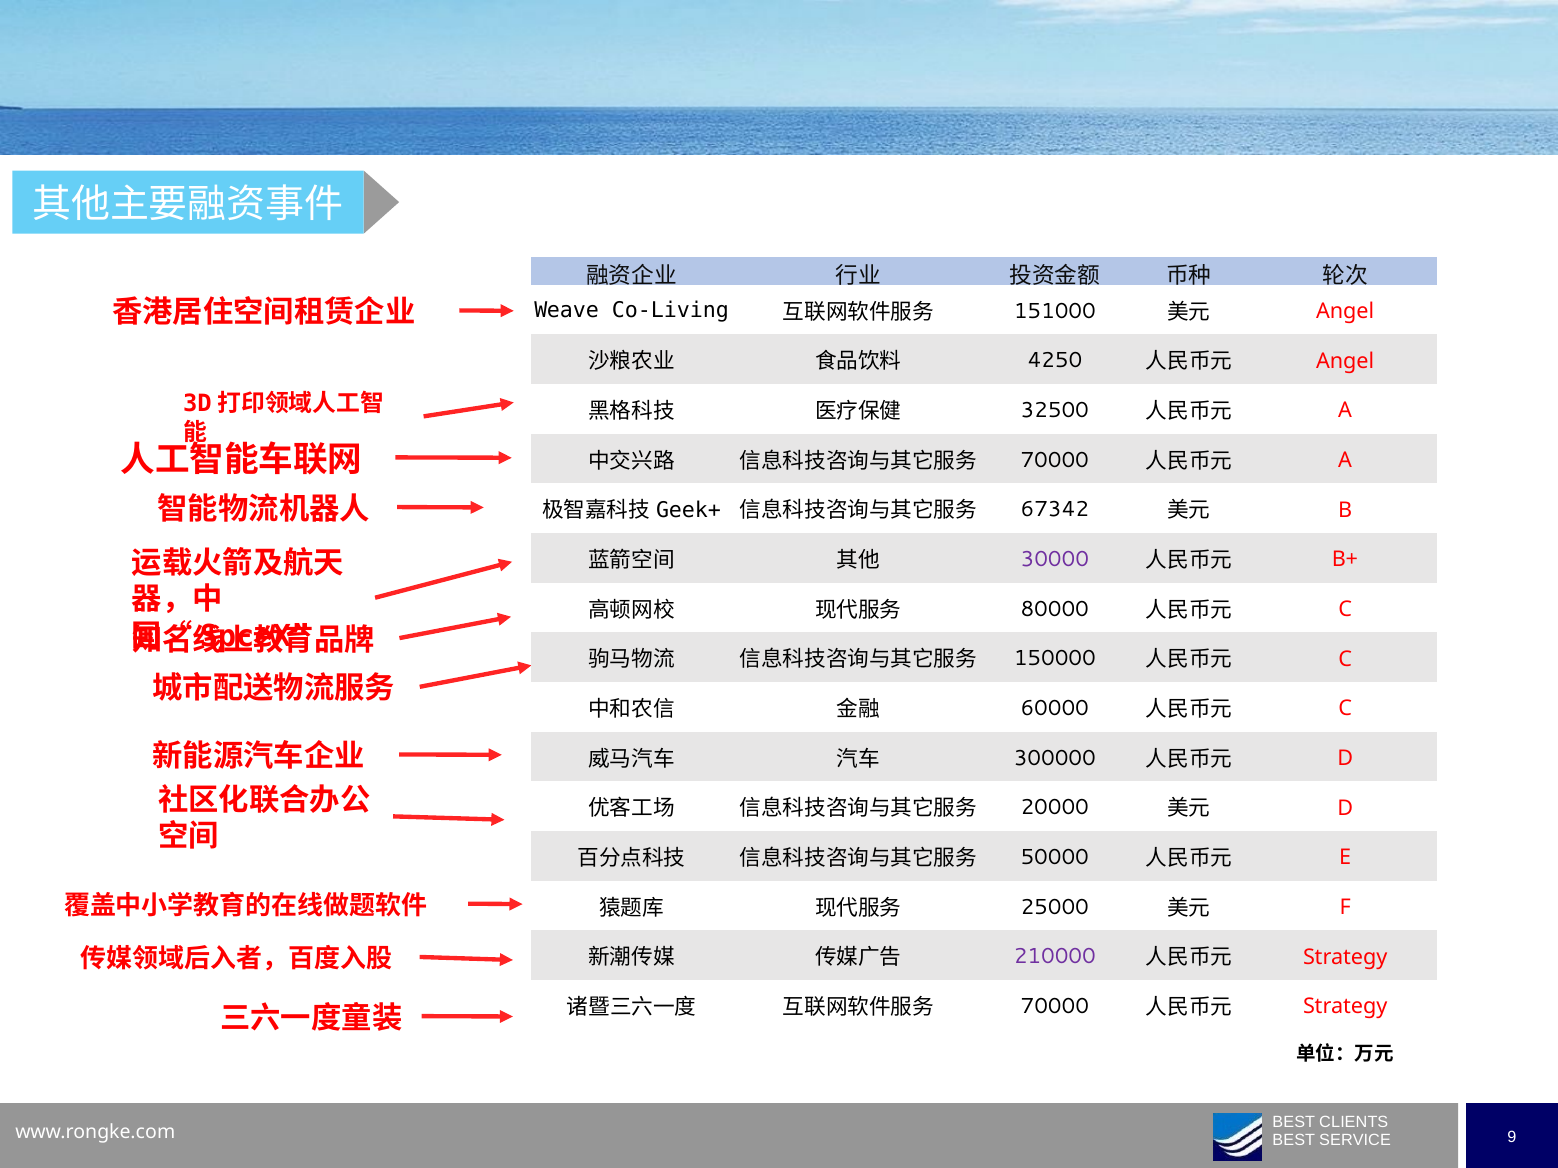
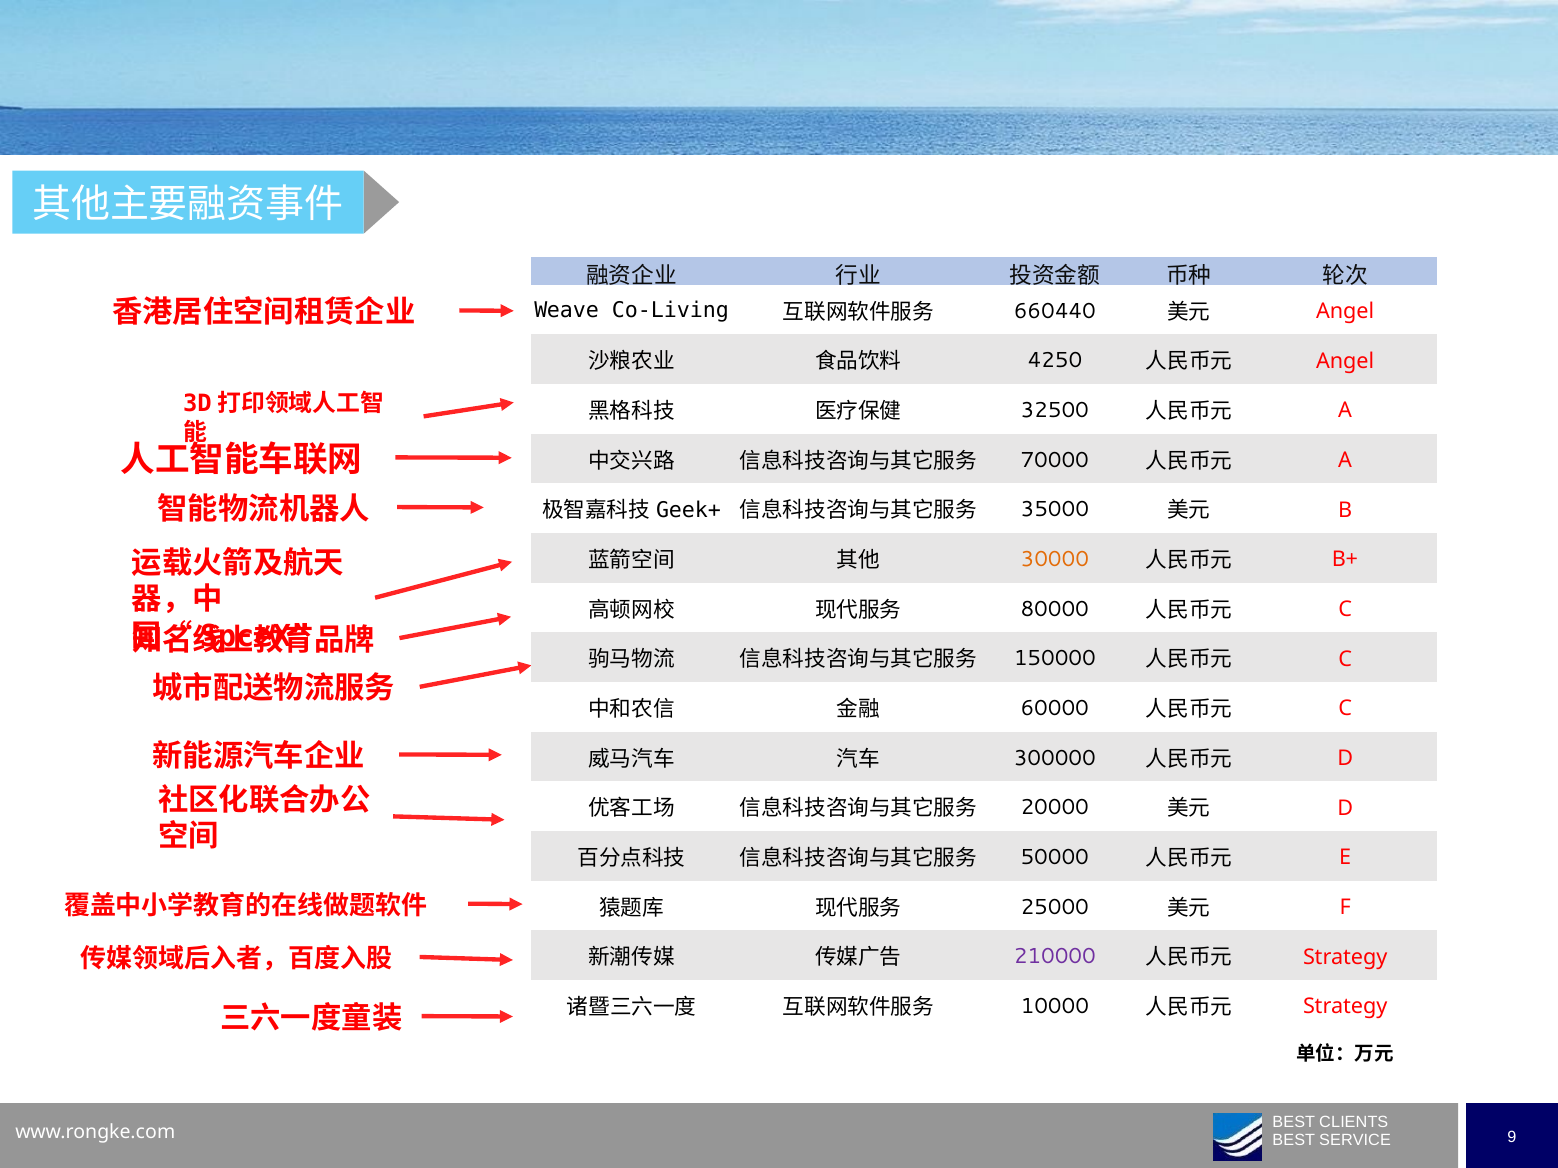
151000: 151000 -> 660440
67342: 67342 -> 35000
30000 colour: purple -> orange
70000 at (1055, 1007): 70000 -> 10000
